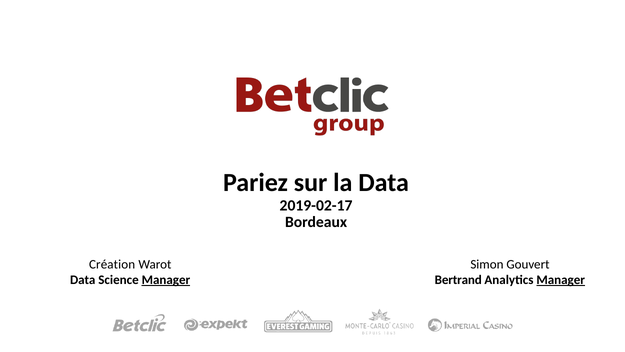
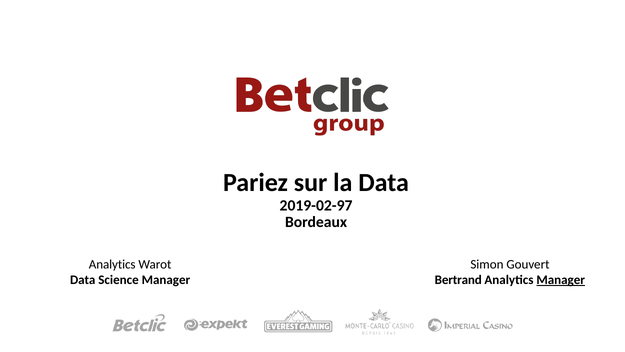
2019-02-17: 2019-02-17 -> 2019-02-97
Création at (112, 264): Création -> Analytics
Manager at (166, 280) underline: present -> none
